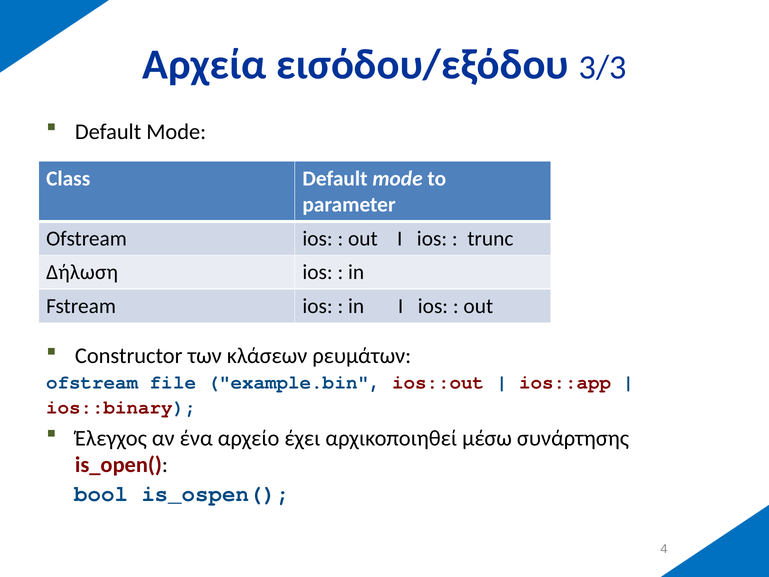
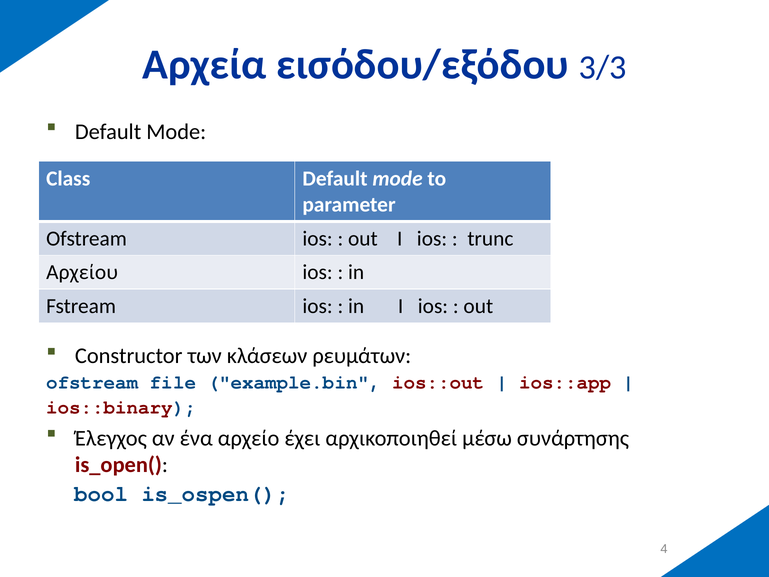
Δήλωση: Δήλωση -> Αρχείου
